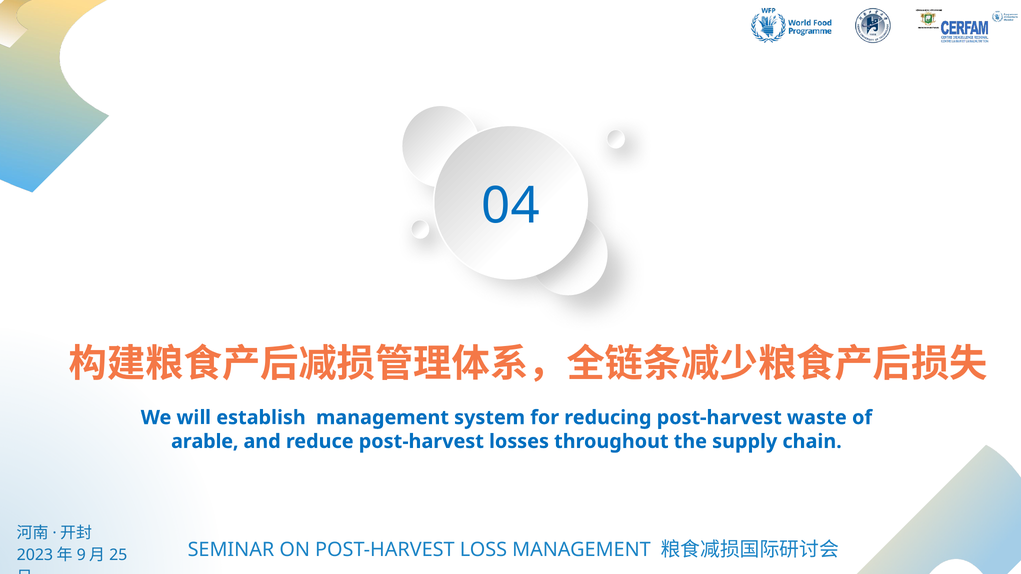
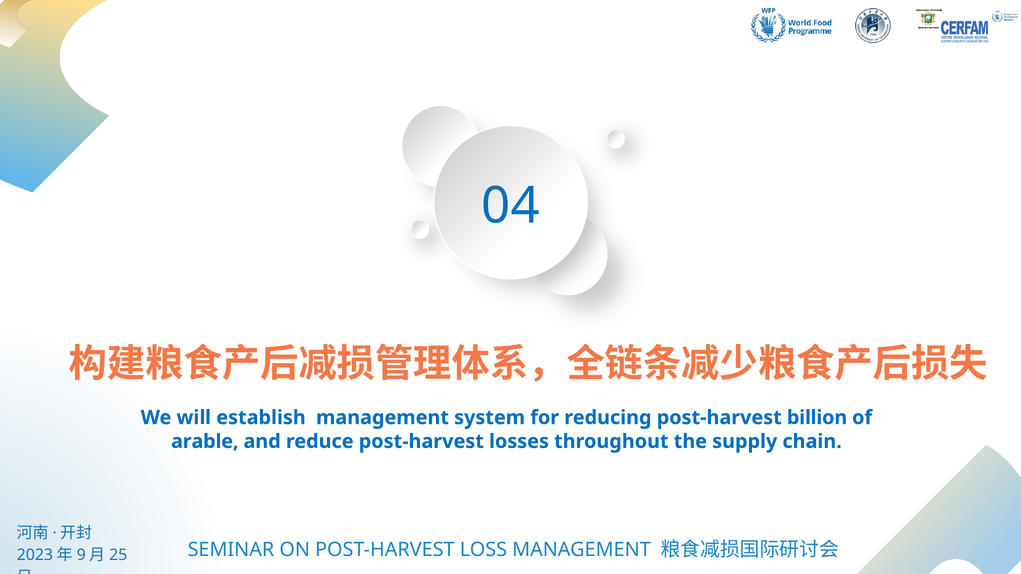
waste: waste -> billion
